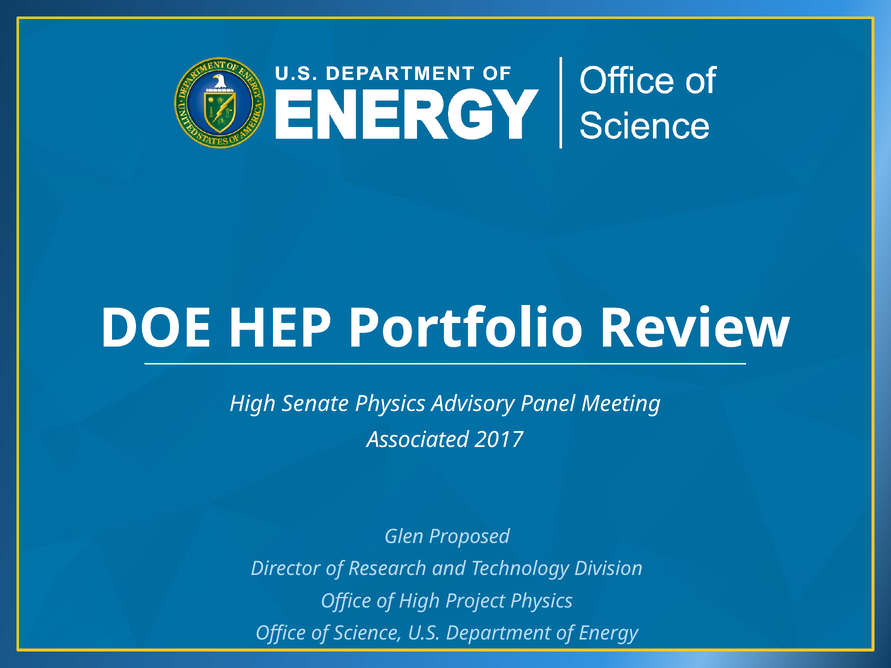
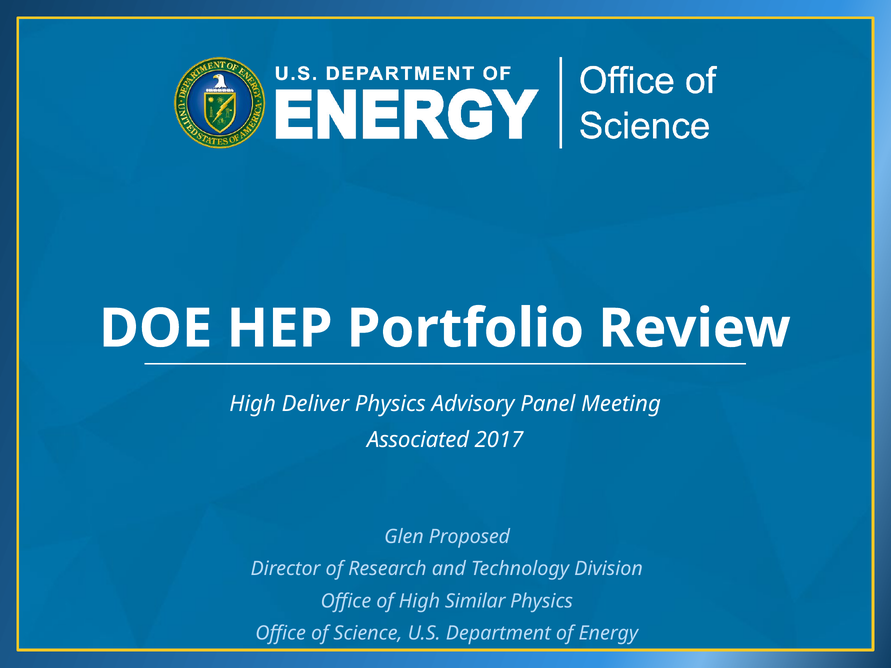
Senate: Senate -> Deliver
Project: Project -> Similar
